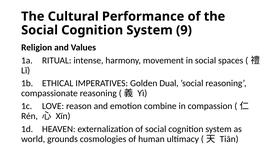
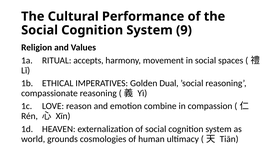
intense: intense -> accepts
